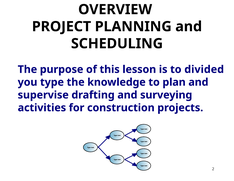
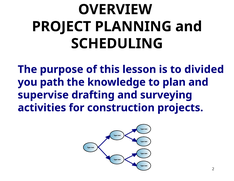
you type: type -> path
